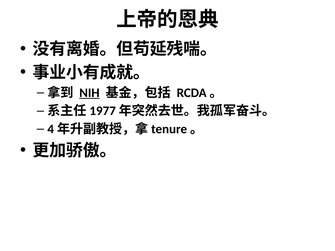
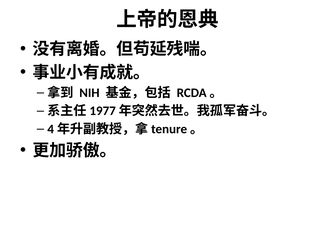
NIH underline: present -> none
